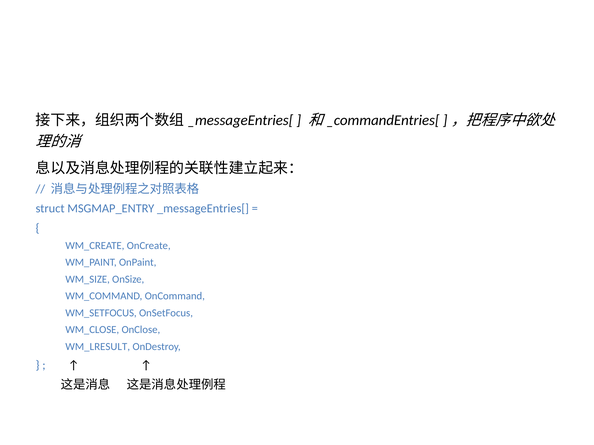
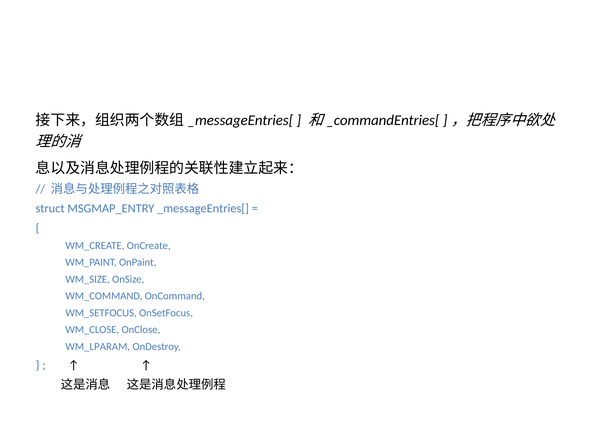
WM_LRESULT: WM_LRESULT -> WM_LPARAM
